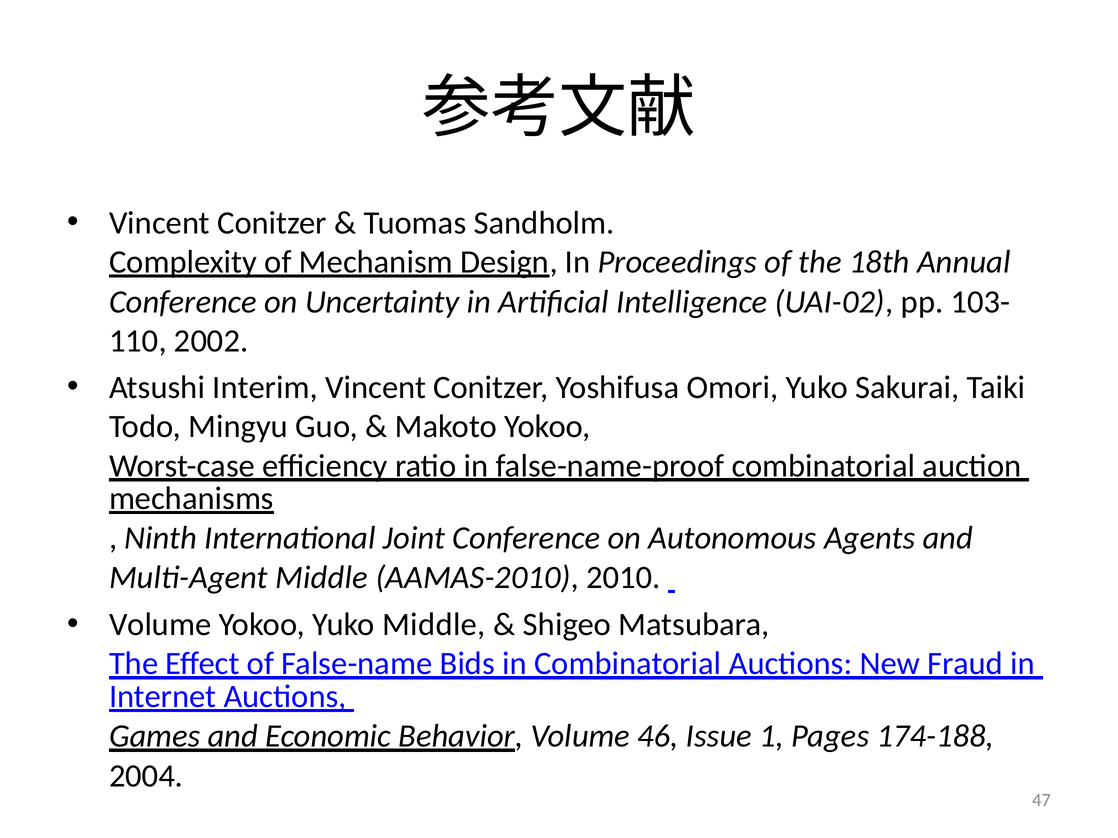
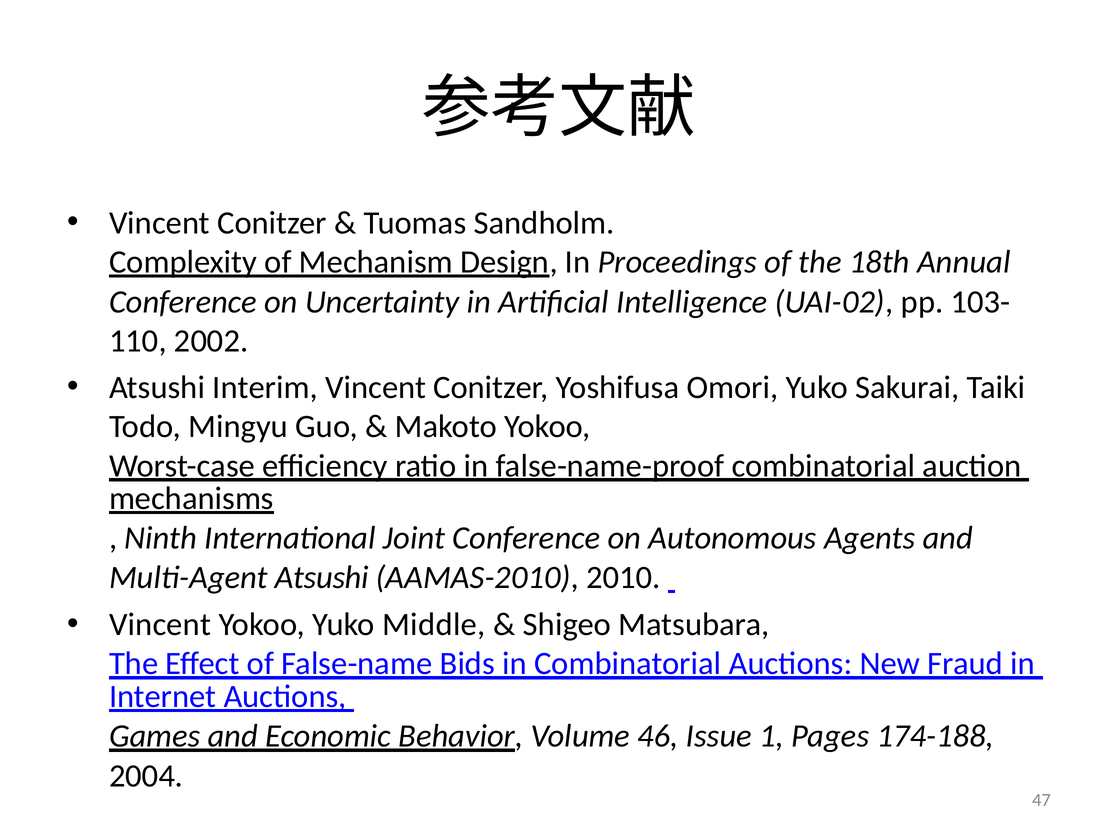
Multi-Agent Middle: Middle -> Atsushi
Volume at (160, 625): Volume -> Vincent
